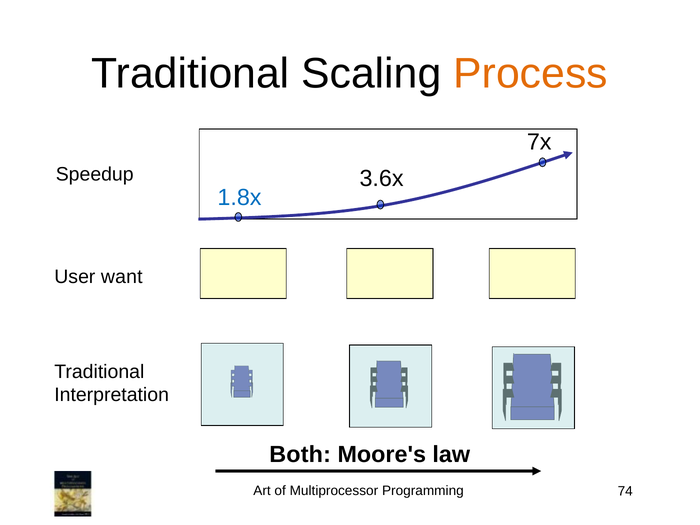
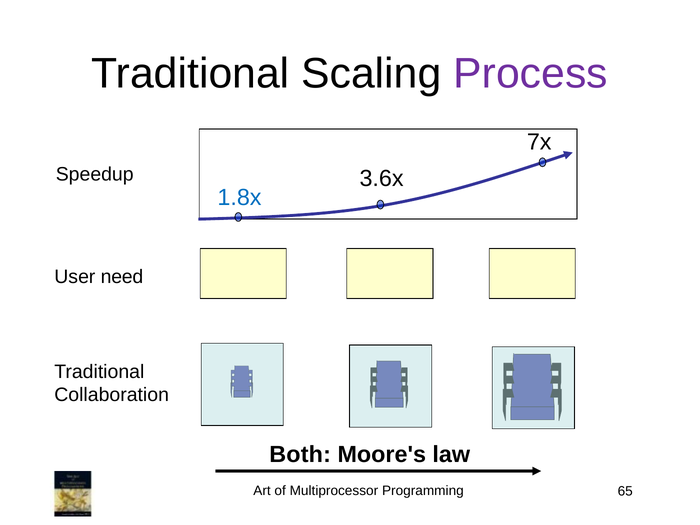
Process colour: orange -> purple
want: want -> need
Interpretation: Interpretation -> Collaboration
74: 74 -> 65
